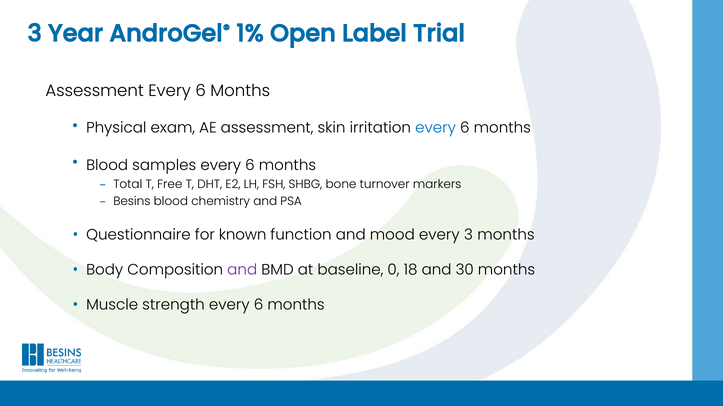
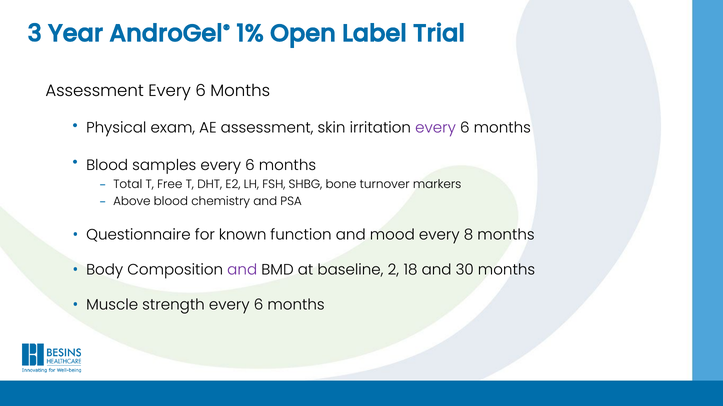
every at (436, 128) colour: blue -> purple
Besins: Besins -> Above
every 3: 3 -> 8
0: 0 -> 2
